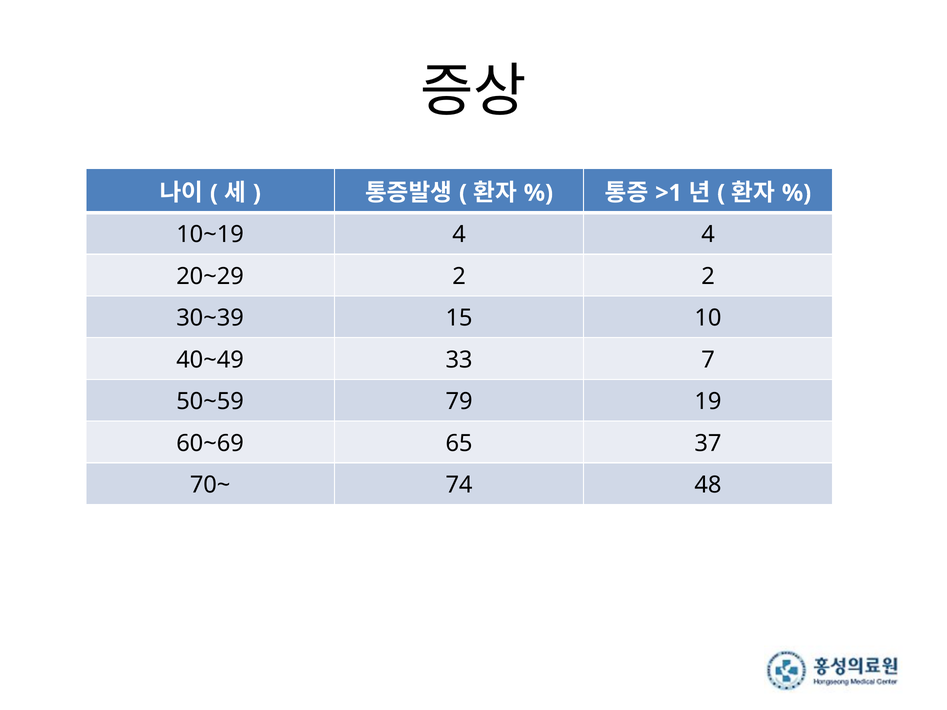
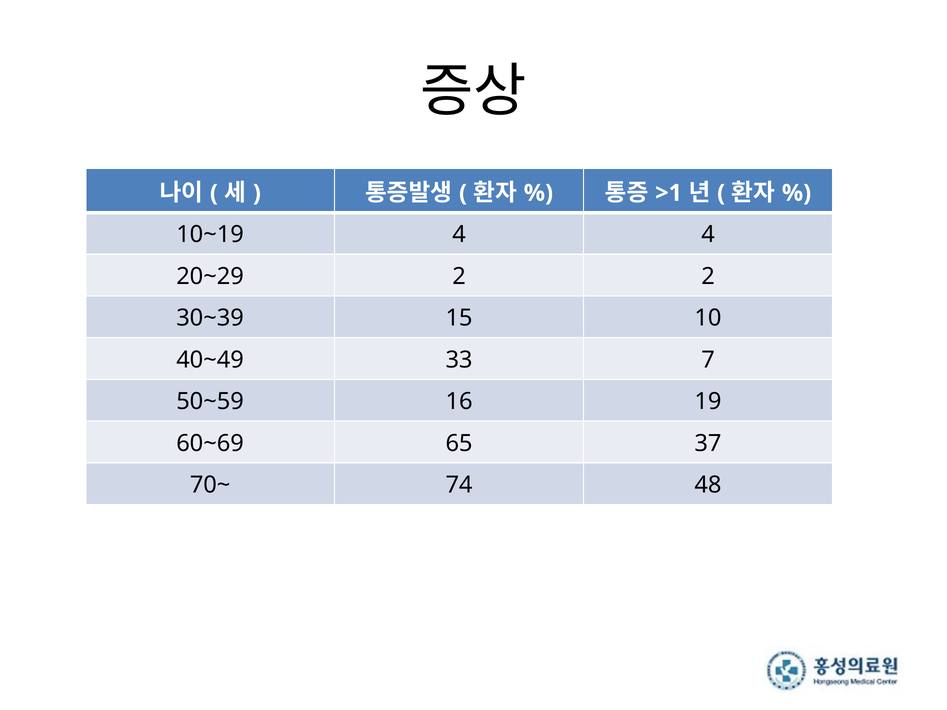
79: 79 -> 16
